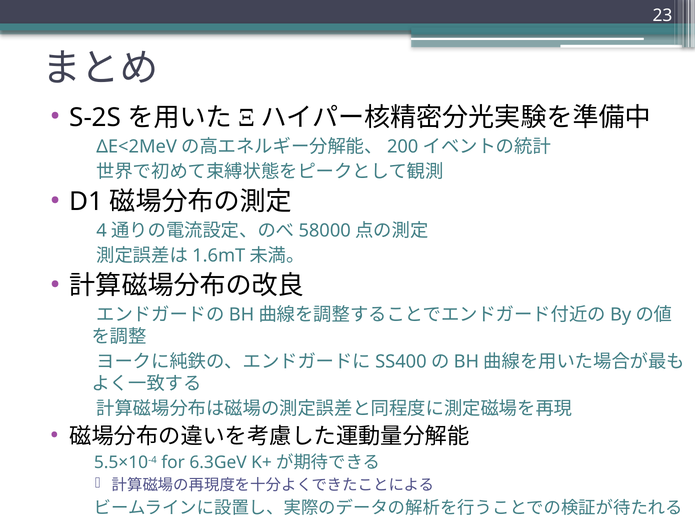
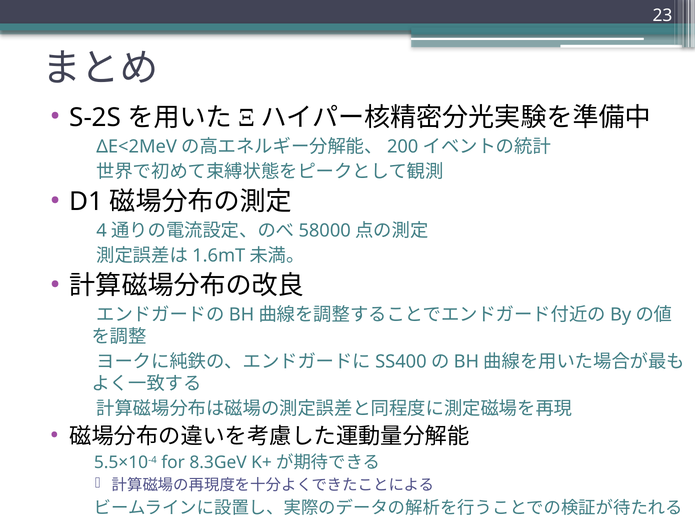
6.3GeV: 6.3GeV -> 8.3GeV
